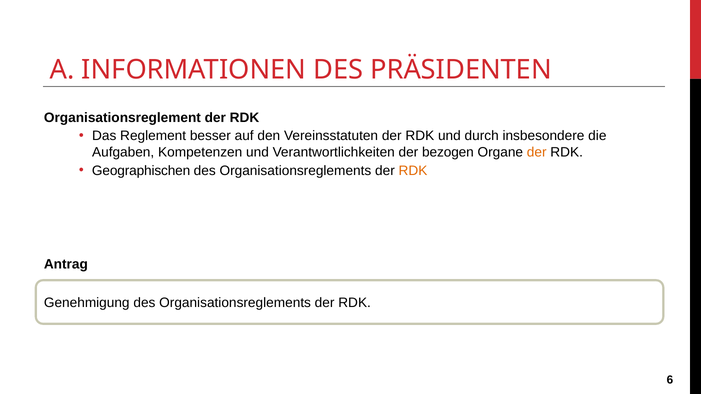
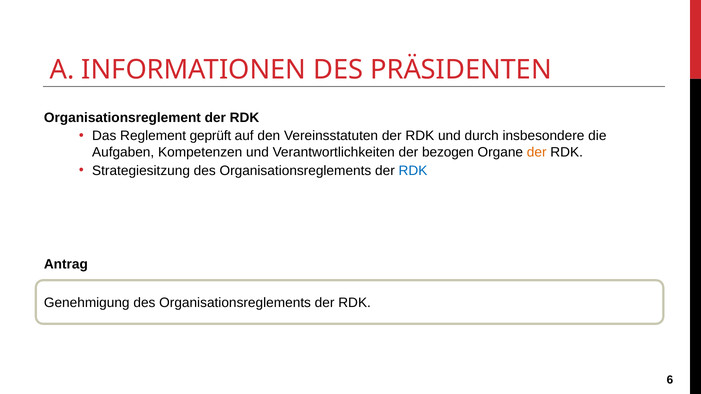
besser: besser -> geprüft
Geographischen: Geographischen -> Strategiesitzung
RDK at (413, 171) colour: orange -> blue
